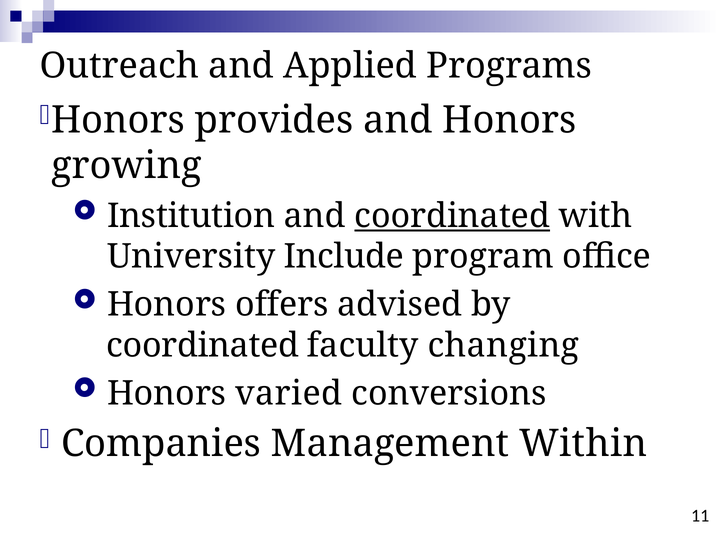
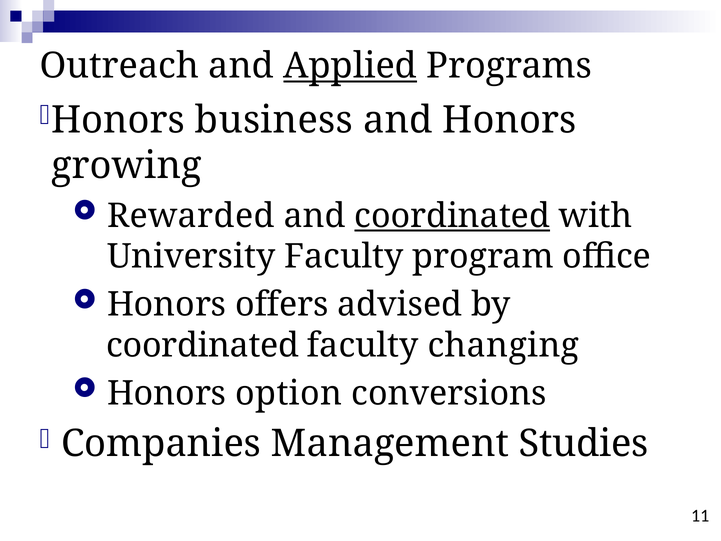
Applied underline: none -> present
provides: provides -> business
Institution: Institution -> Rewarded
University Include: Include -> Faculty
varied: varied -> option
Within: Within -> Studies
